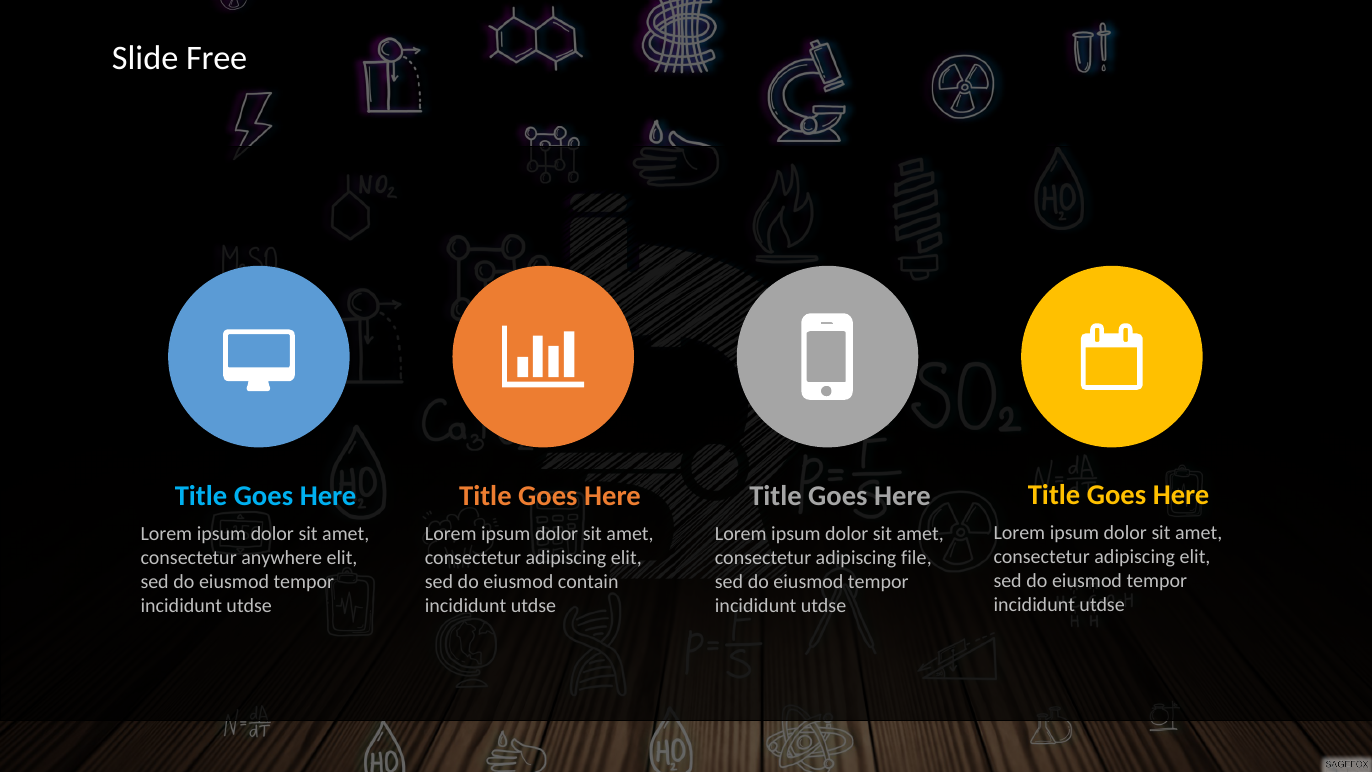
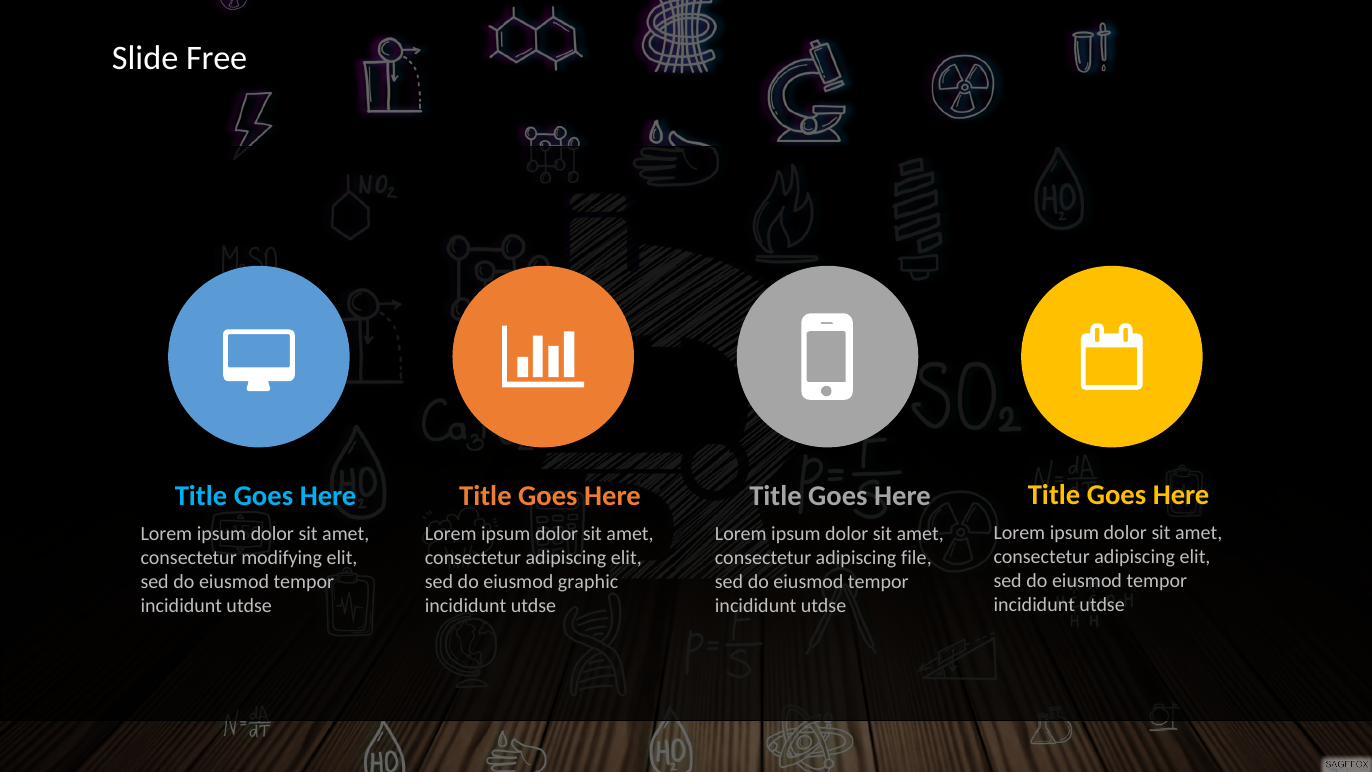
anywhere: anywhere -> modifying
contain: contain -> graphic
